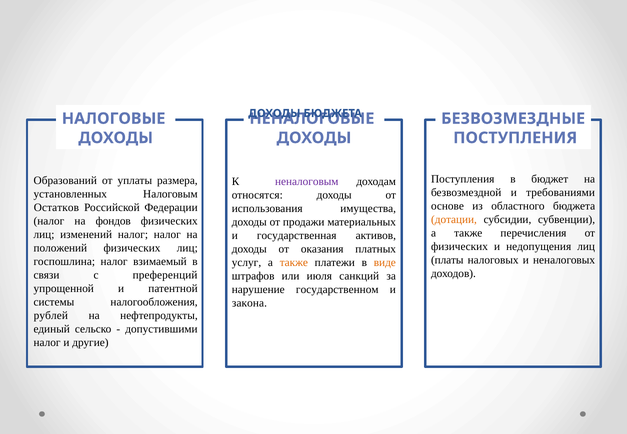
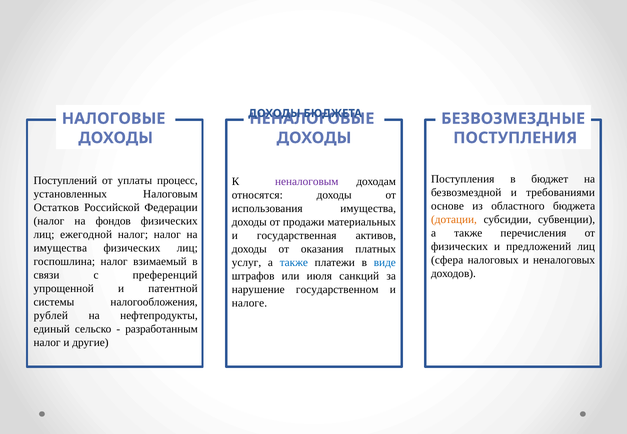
Образований: Образований -> Поступлений
размера: размера -> процесс
изменений: изменений -> ежегодной
недопущения: недопущения -> предложений
положений at (60, 248): положений -> имущества
платы: платы -> сфера
также at (294, 263) colour: orange -> blue
виде colour: orange -> blue
закона: закона -> налоге
допустившими: допустившими -> разработанным
